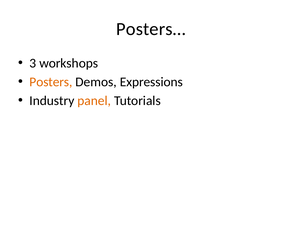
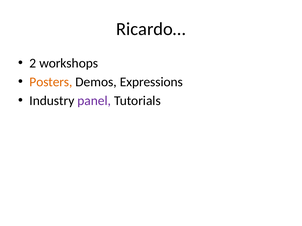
Posters…: Posters… -> Ricardo…
3: 3 -> 2
panel colour: orange -> purple
